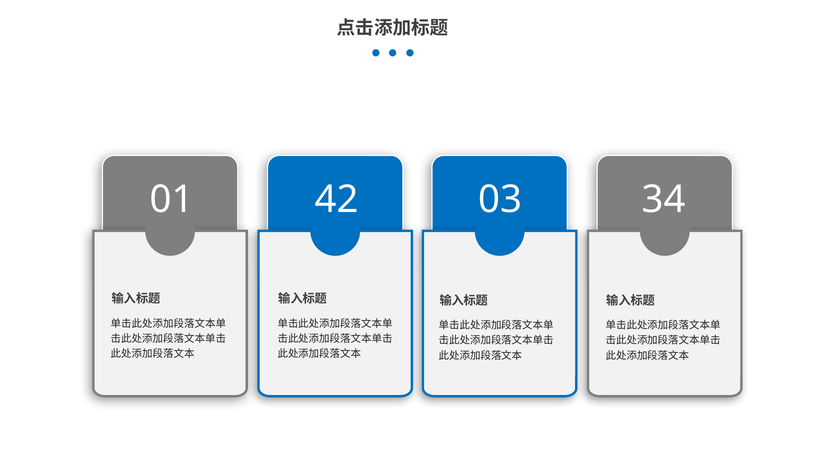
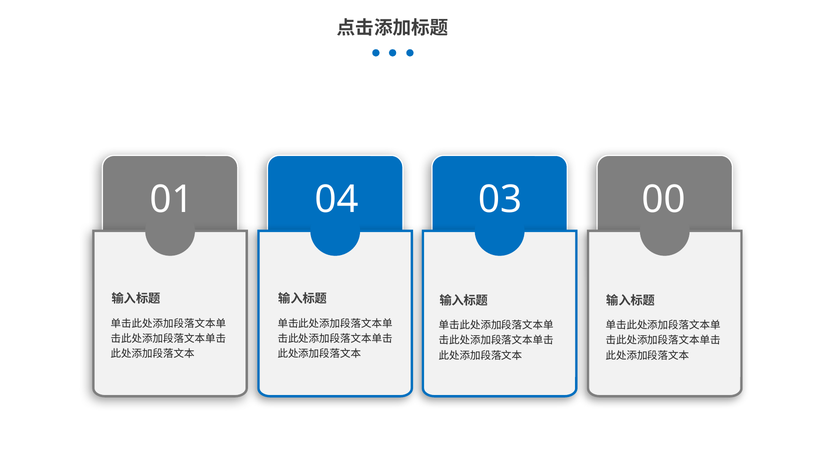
42: 42 -> 04
34: 34 -> 00
